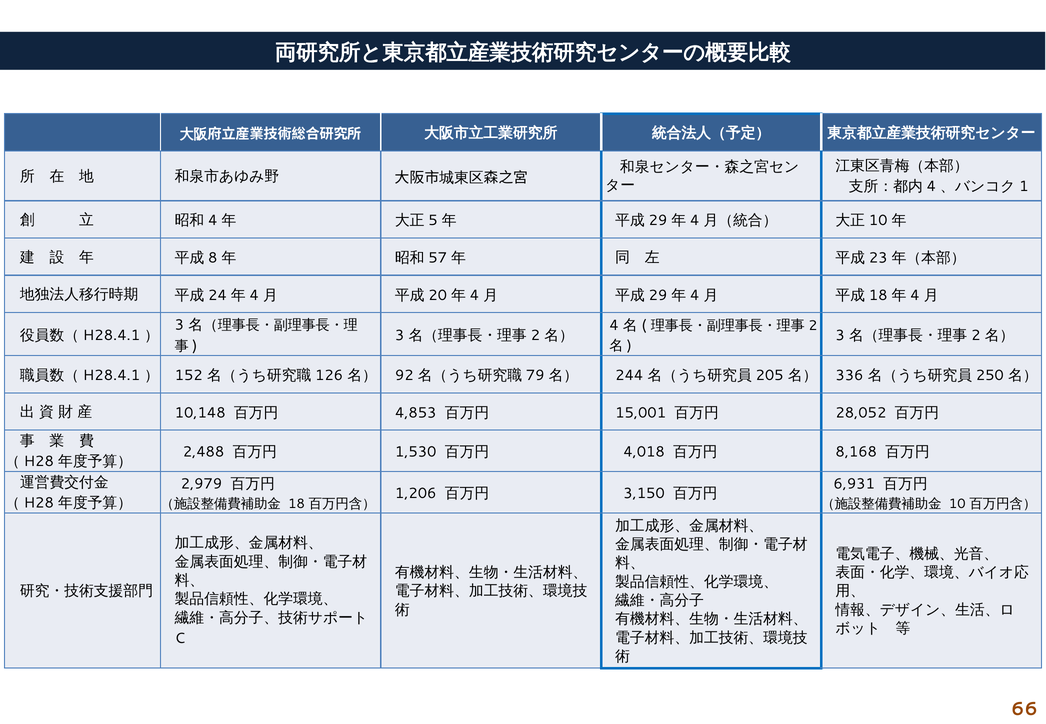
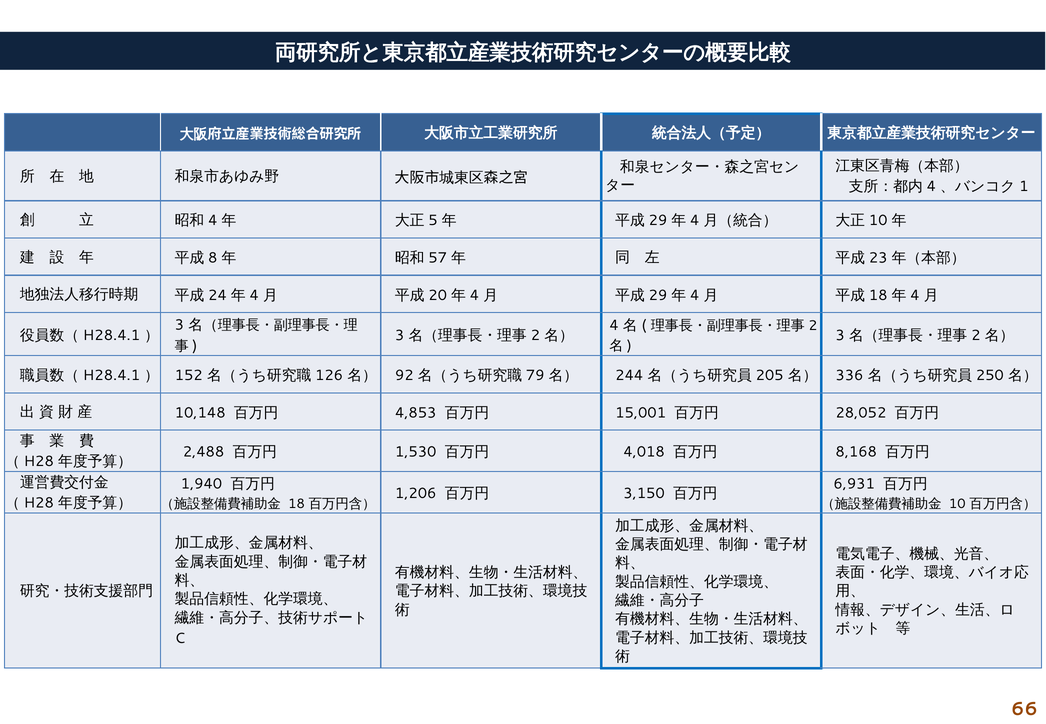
2,979: 2,979 -> 1,940
